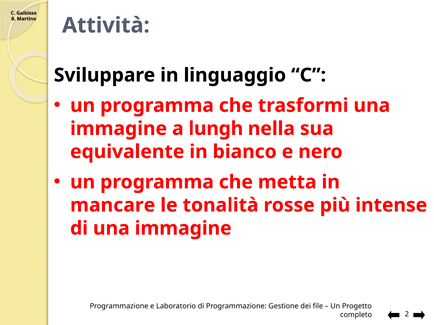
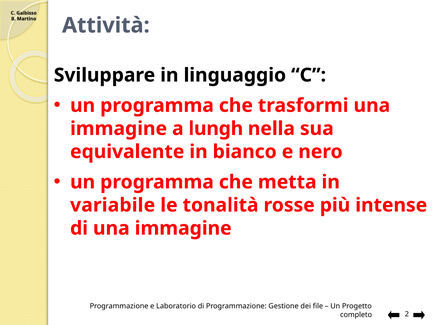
mancare: mancare -> variabile
